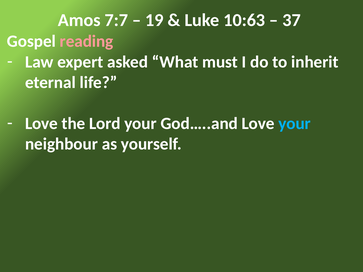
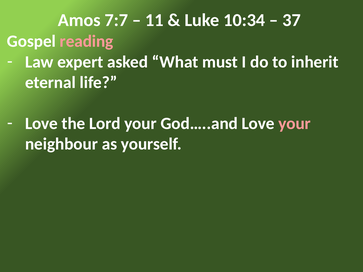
19: 19 -> 11
10:63: 10:63 -> 10:34
your at (295, 124) colour: light blue -> pink
